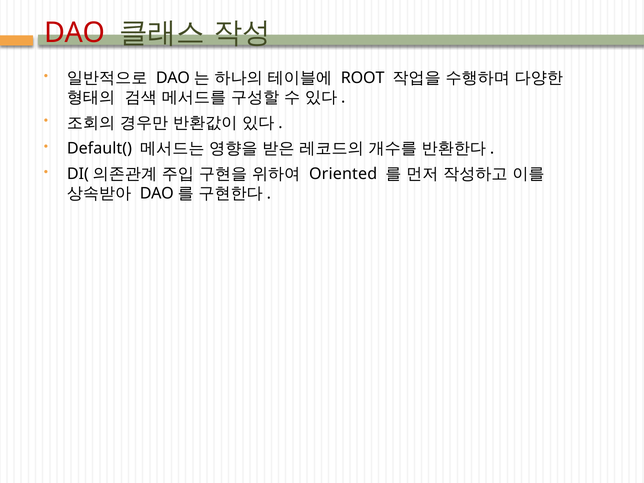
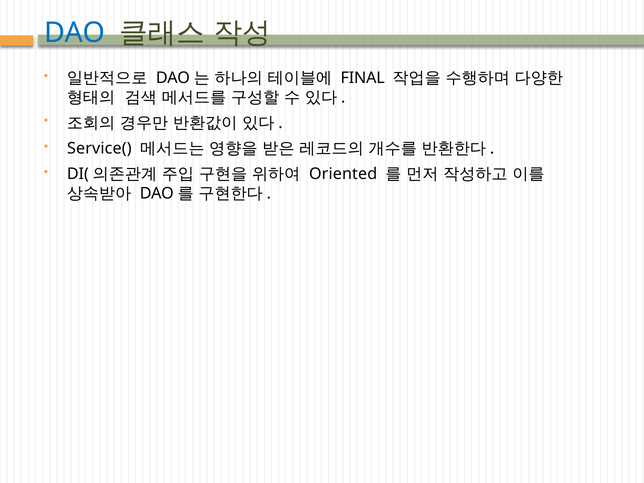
DAO colour: red -> blue
ROOT: ROOT -> FINAL
Default(: Default( -> Service(
